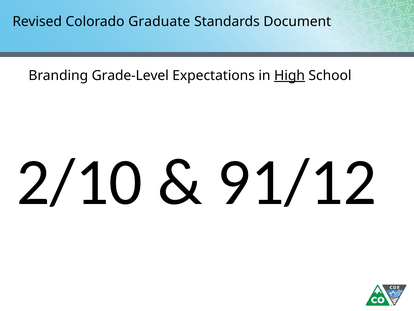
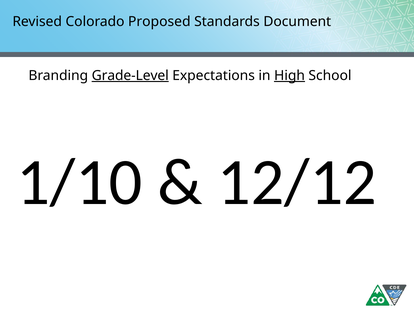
Graduate: Graduate -> Proposed
Grade-Level underline: none -> present
2/10: 2/10 -> 1/10
91/12: 91/12 -> 12/12
